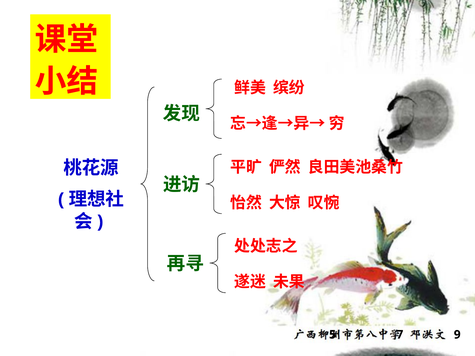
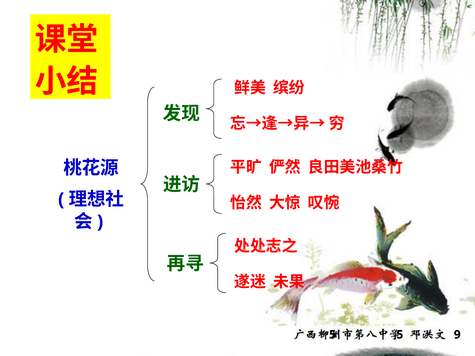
5 7: 7 -> 5
